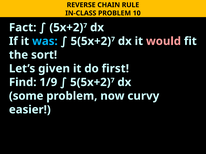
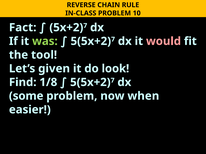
was colour: light blue -> light green
sort: sort -> tool
first: first -> look
1/9: 1/9 -> 1/8
curvy: curvy -> when
